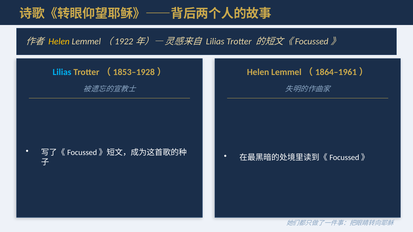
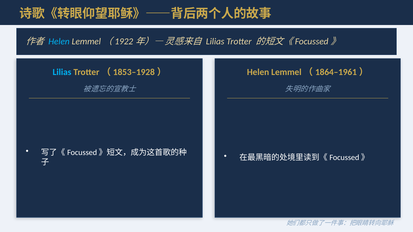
Helen at (59, 42) colour: yellow -> light blue
